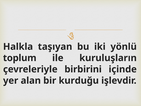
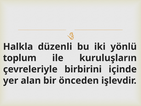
taşıyan: taşıyan -> düzenli
kurduğu: kurduğu -> önceden
